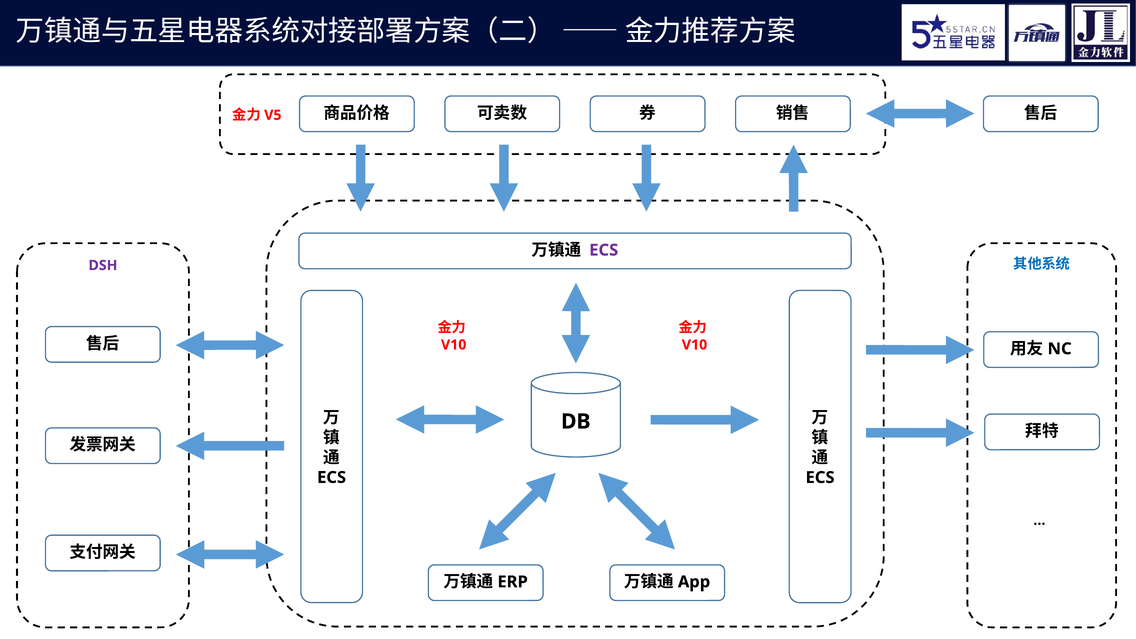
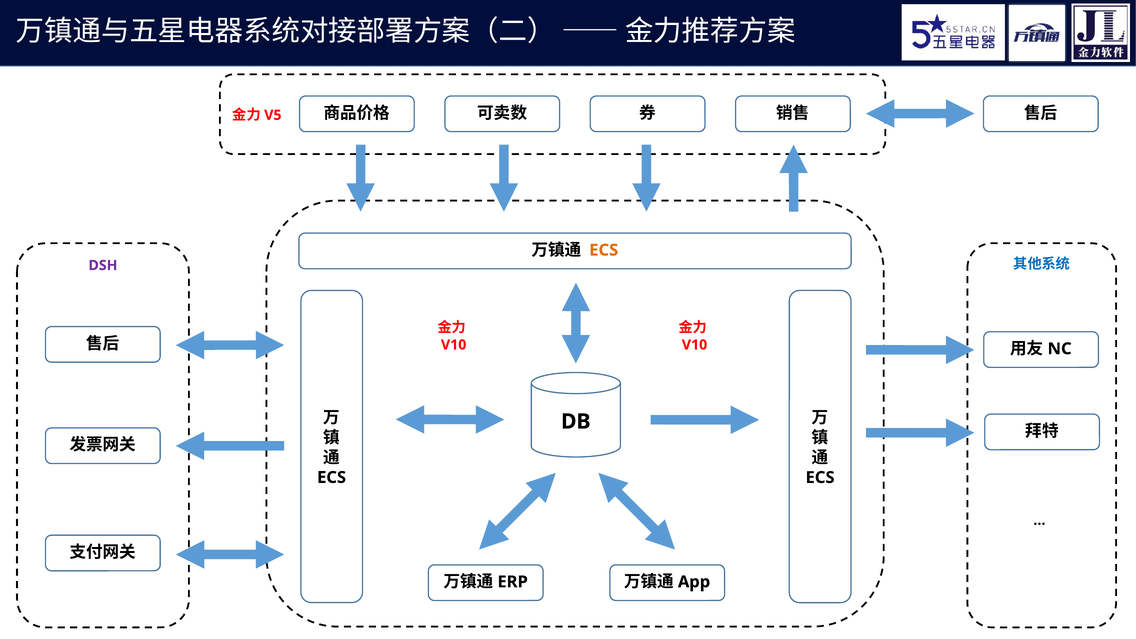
ECS at (604, 250) colour: purple -> orange
